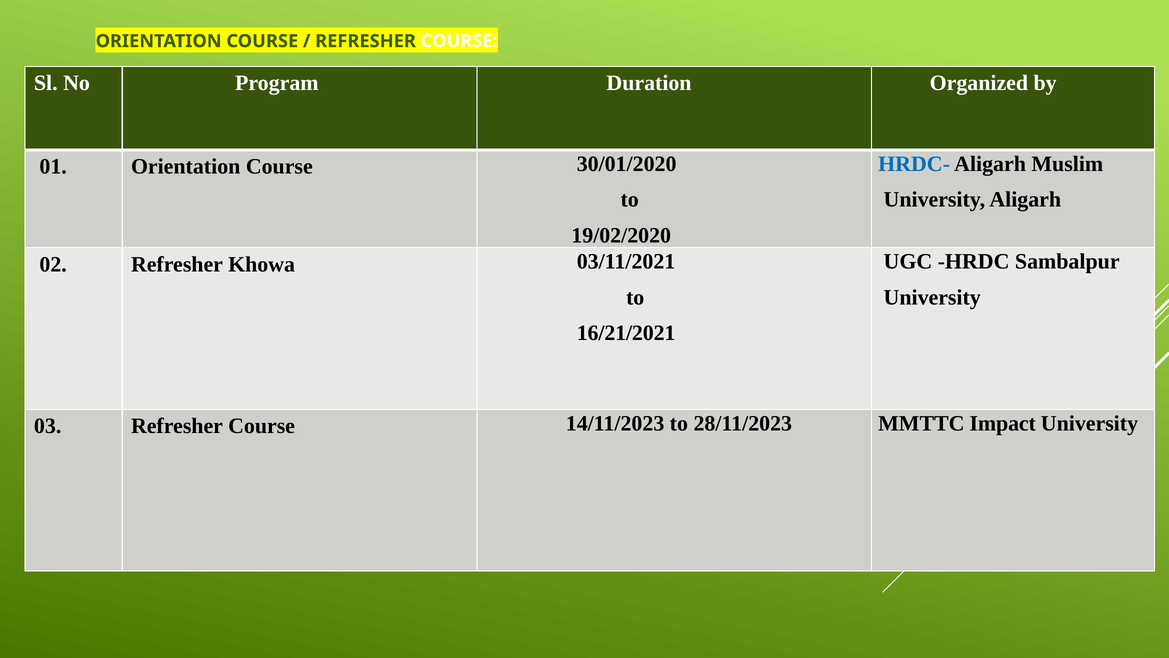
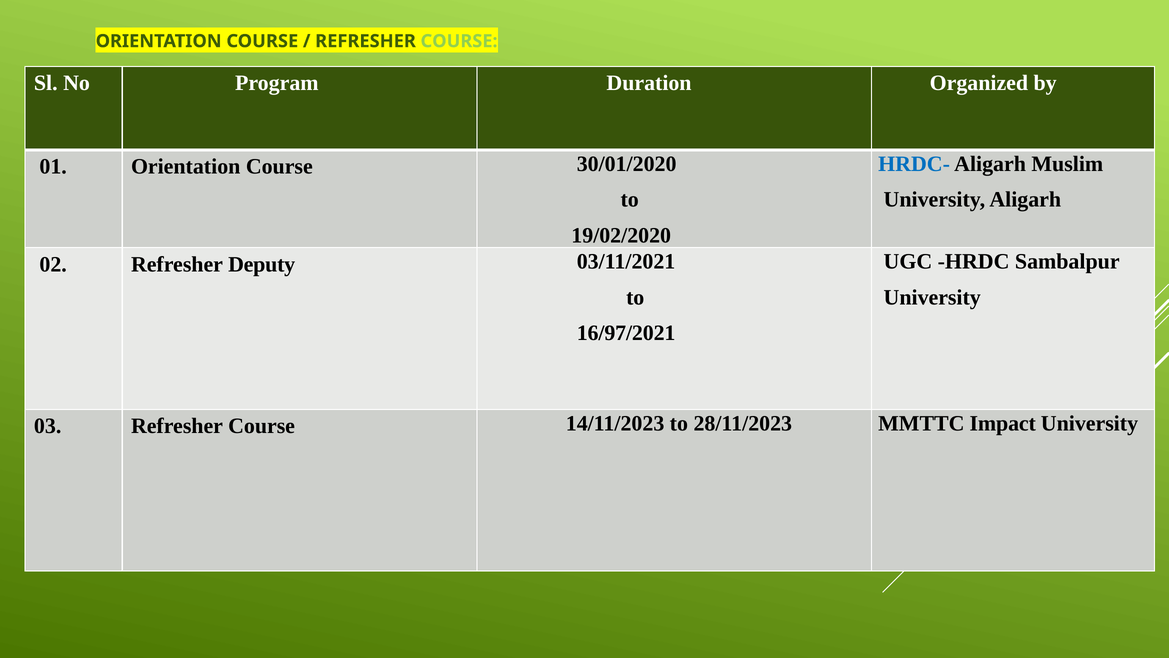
COURSE at (459, 41) colour: white -> light green
Khowa: Khowa -> Deputy
16/21/2021: 16/21/2021 -> 16/97/2021
